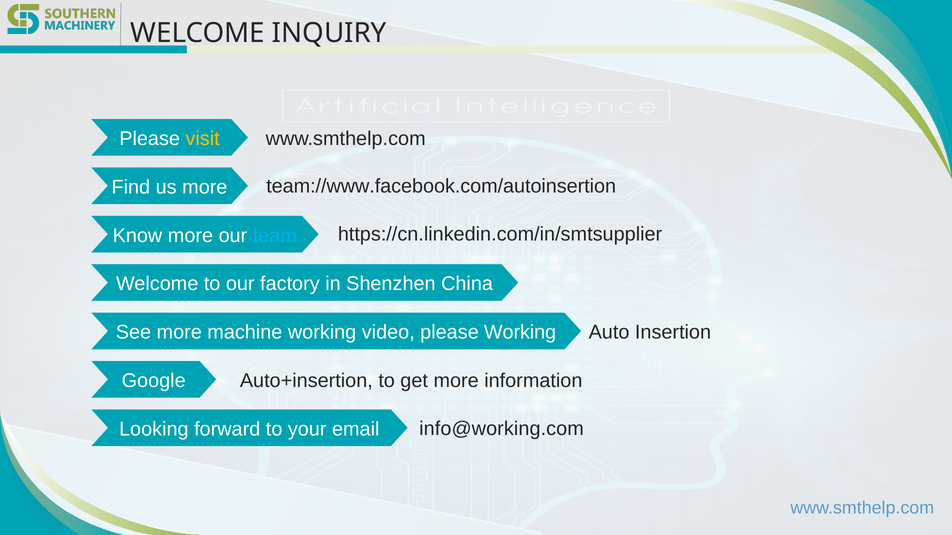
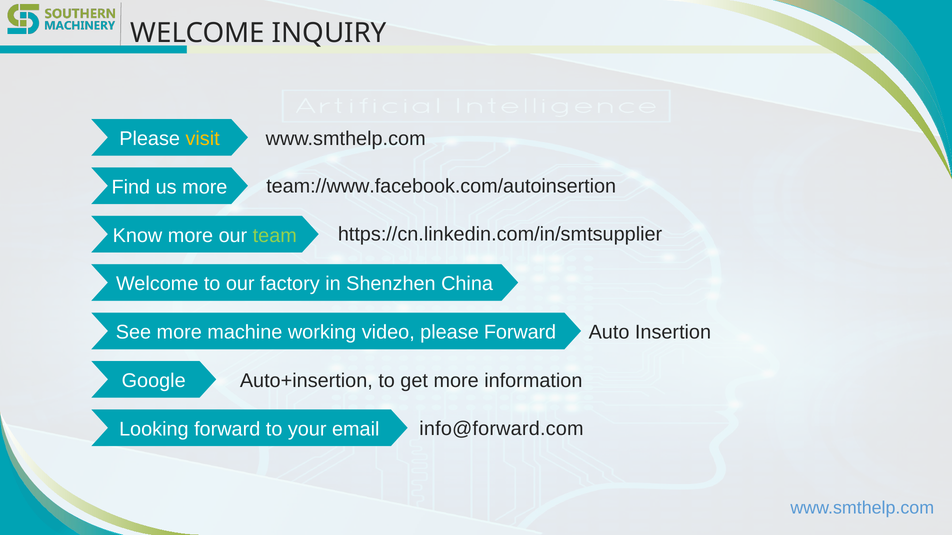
team colour: light blue -> light green
please Working: Working -> Forward
info@working.com: info@working.com -> info@forward.com
